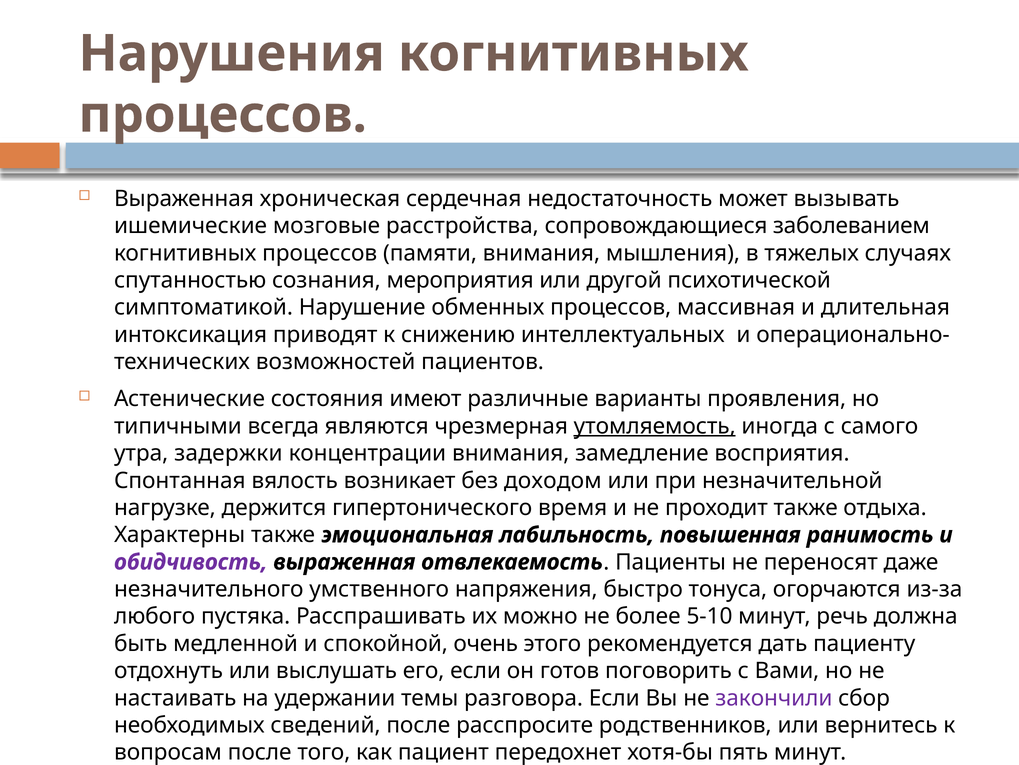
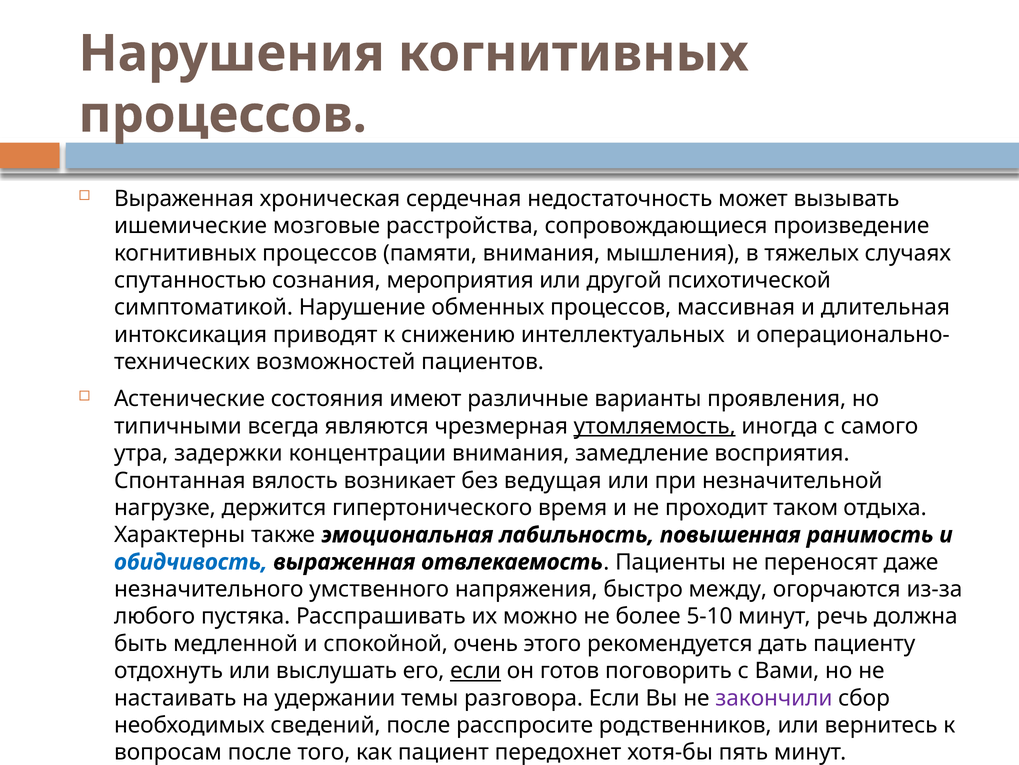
заболеванием: заболеванием -> произведение
доходом: доходом -> ведущая
проходит также: также -> таком
обидчивость colour: purple -> blue
тонуса: тонуса -> между
если at (476, 670) underline: none -> present
